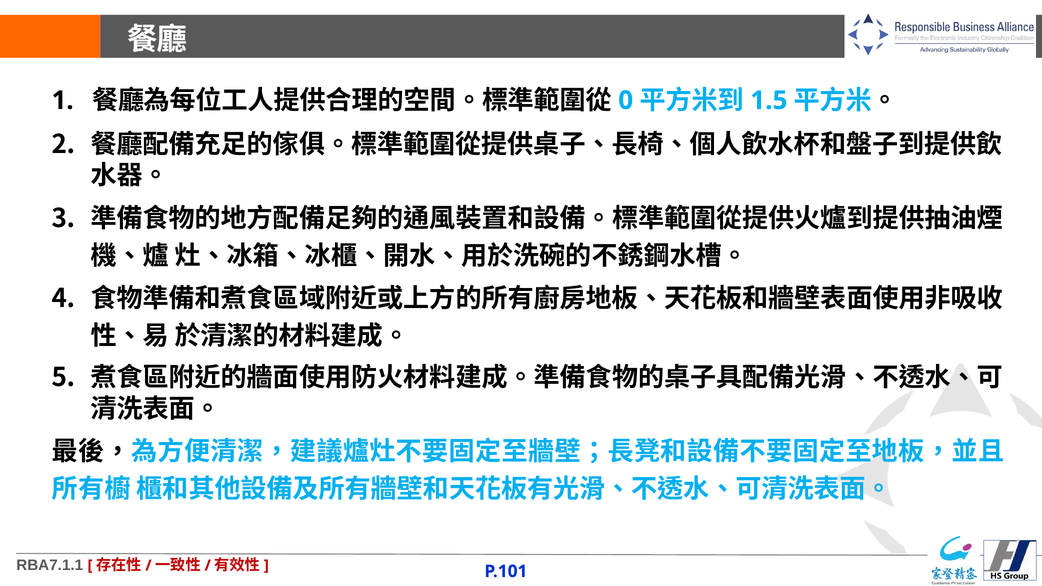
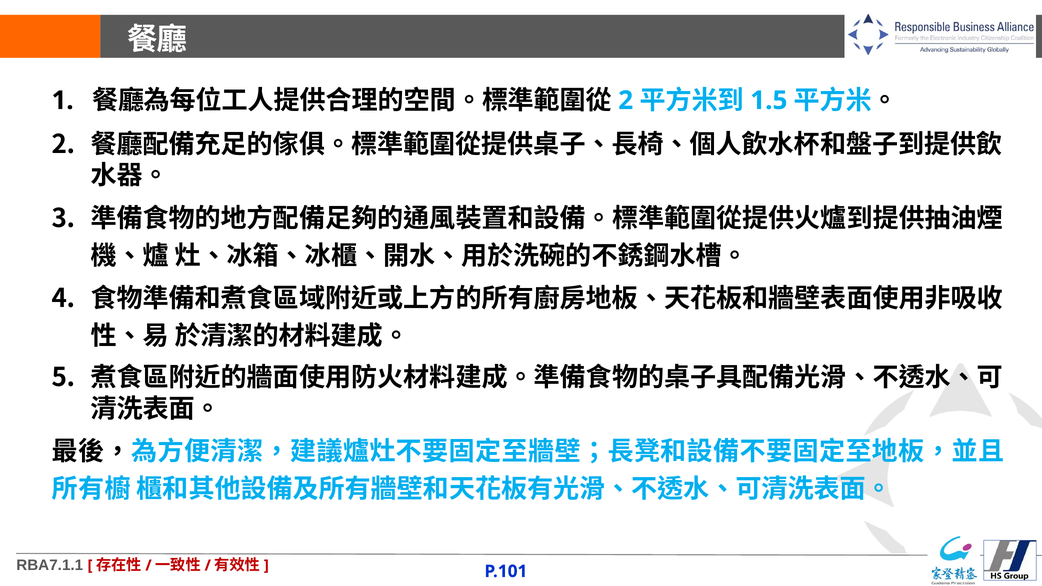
0 at (626, 100): 0 -> 2
